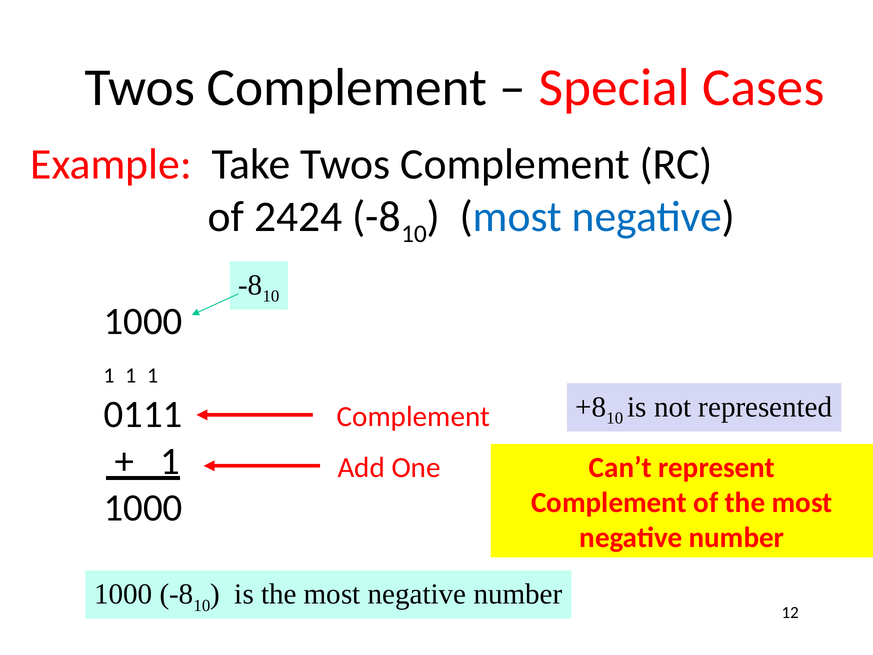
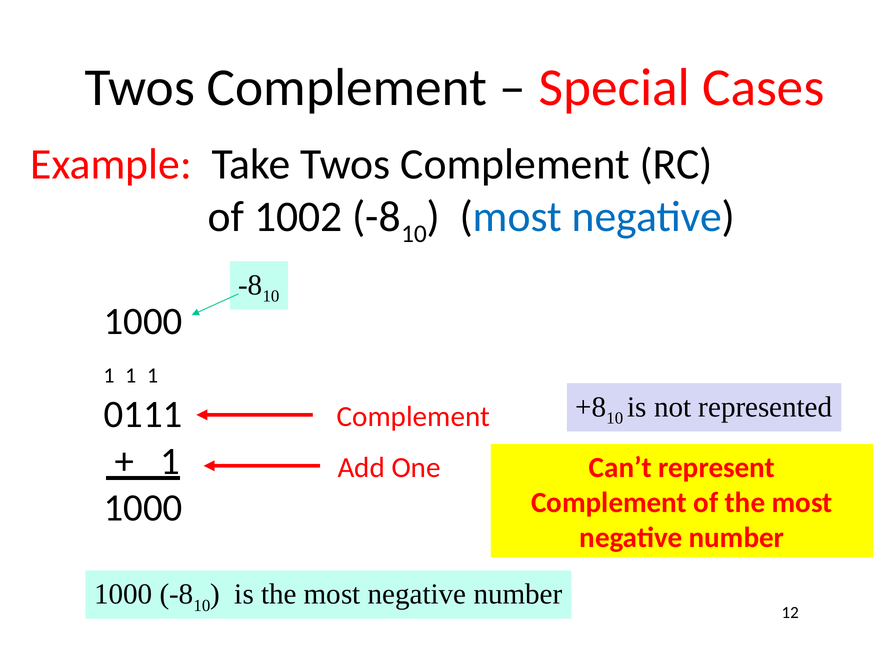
2424: 2424 -> 1002
